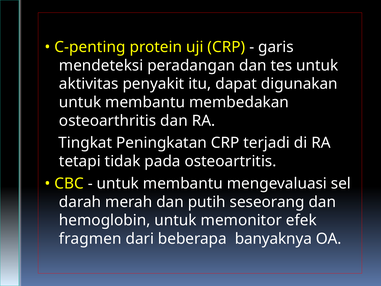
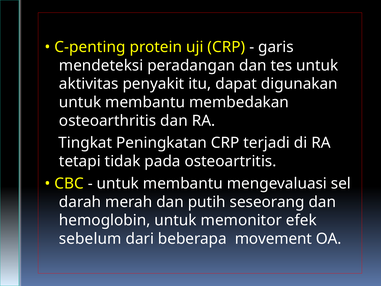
fragmen: fragmen -> sebelum
banyaknya: banyaknya -> movement
